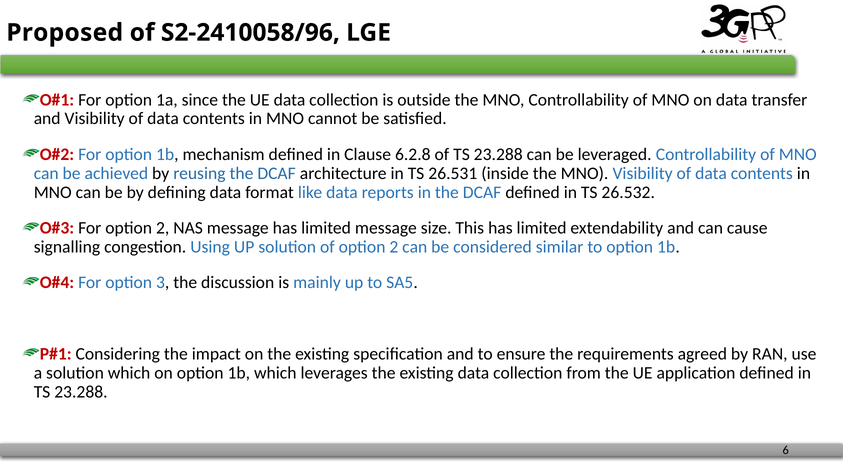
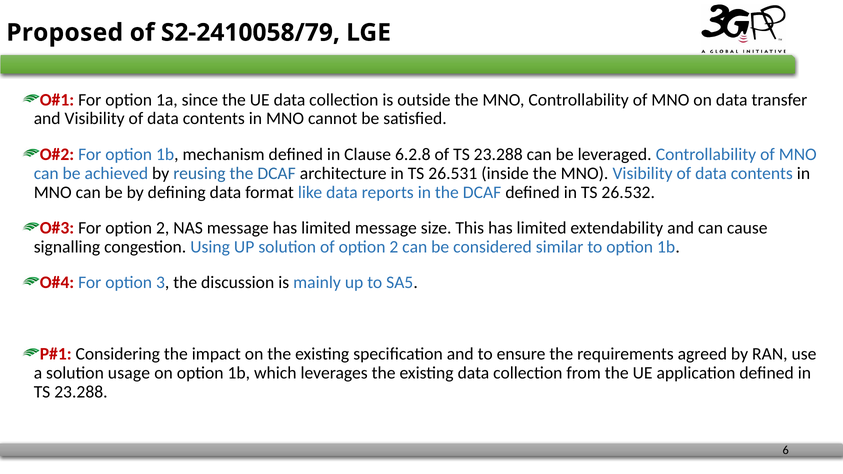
S2-2410058/96: S2-2410058/96 -> S2-2410058/79
solution which: which -> usage
